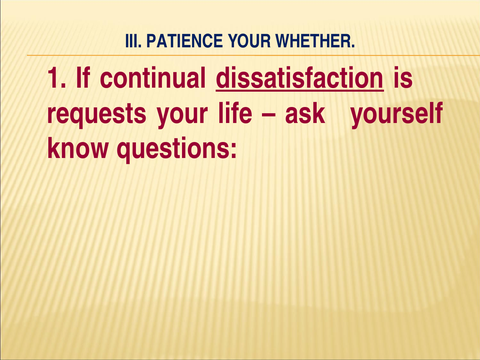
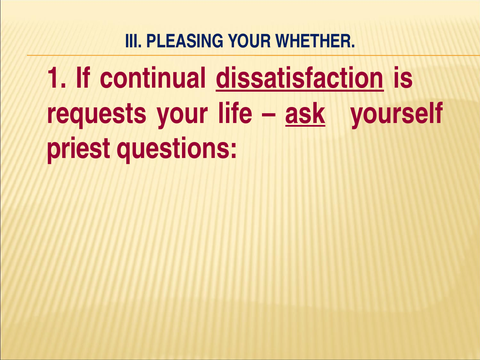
PATIENCE: PATIENCE -> PLEASING
ask underline: none -> present
know: know -> priest
